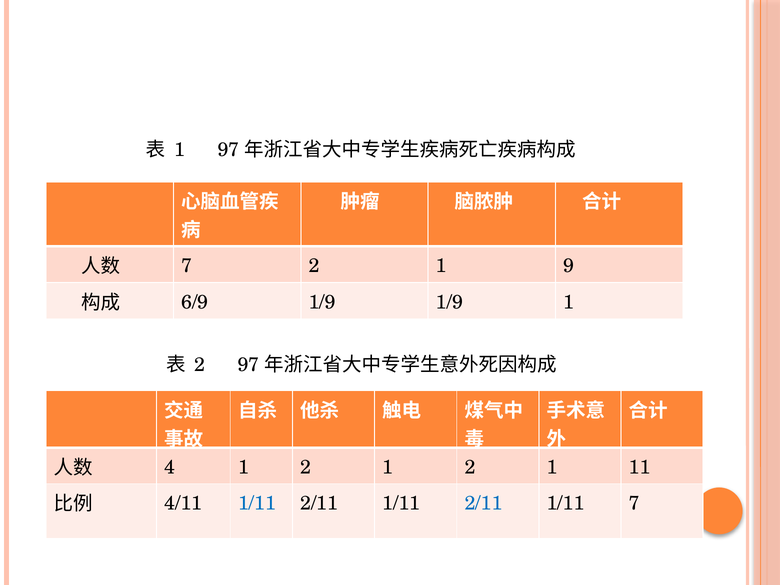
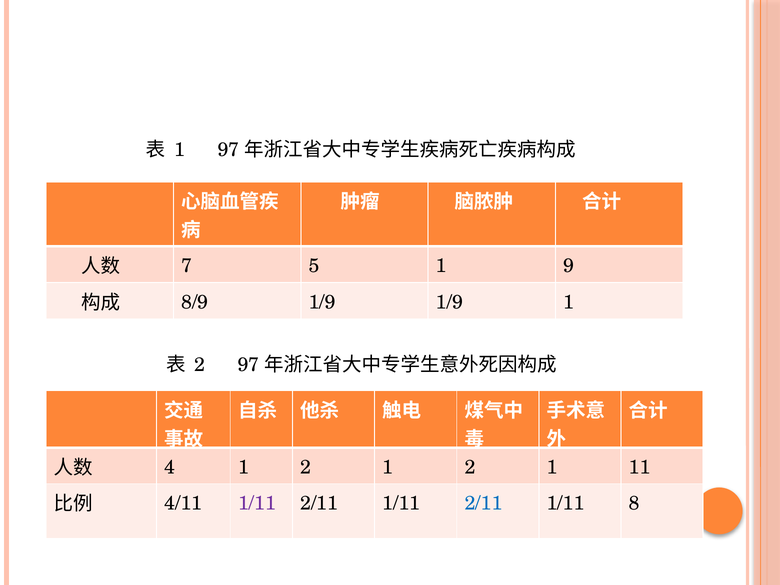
7 2: 2 -> 5
6/9: 6/9 -> 8/9
1/11 at (257, 503) colour: blue -> purple
1/11 7: 7 -> 8
